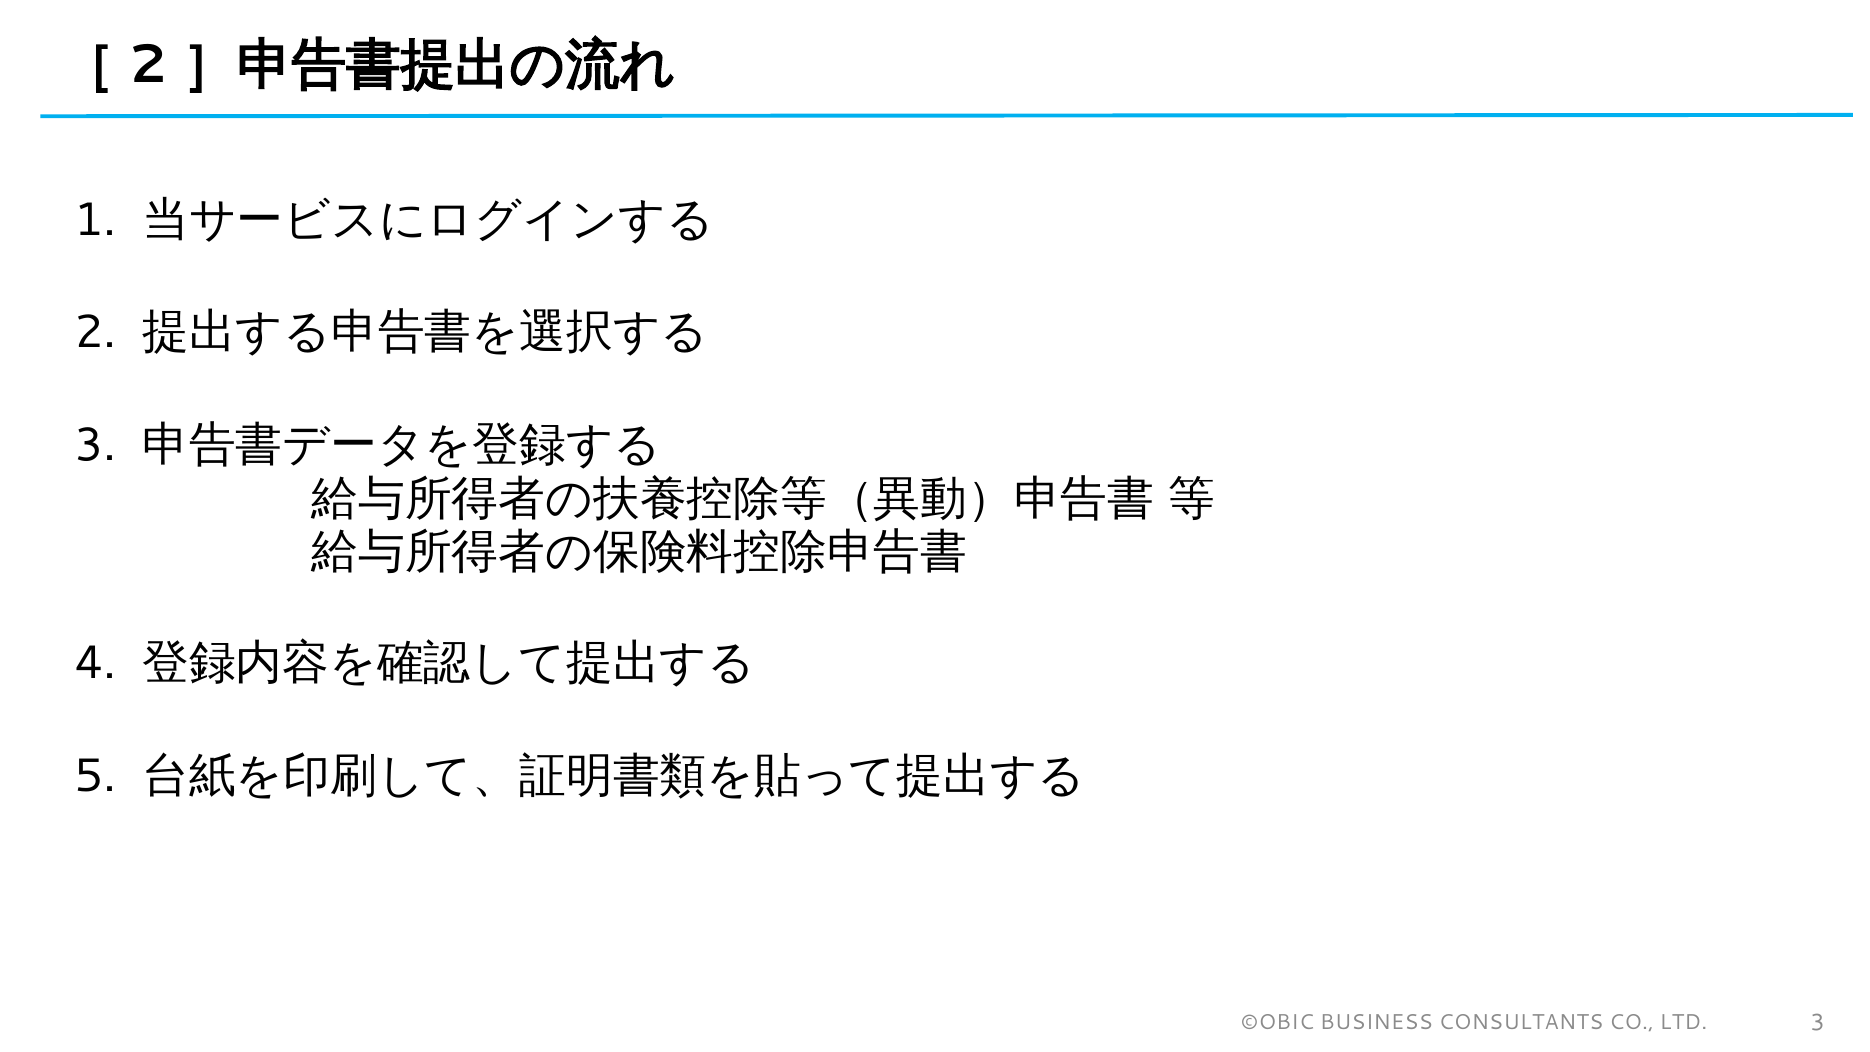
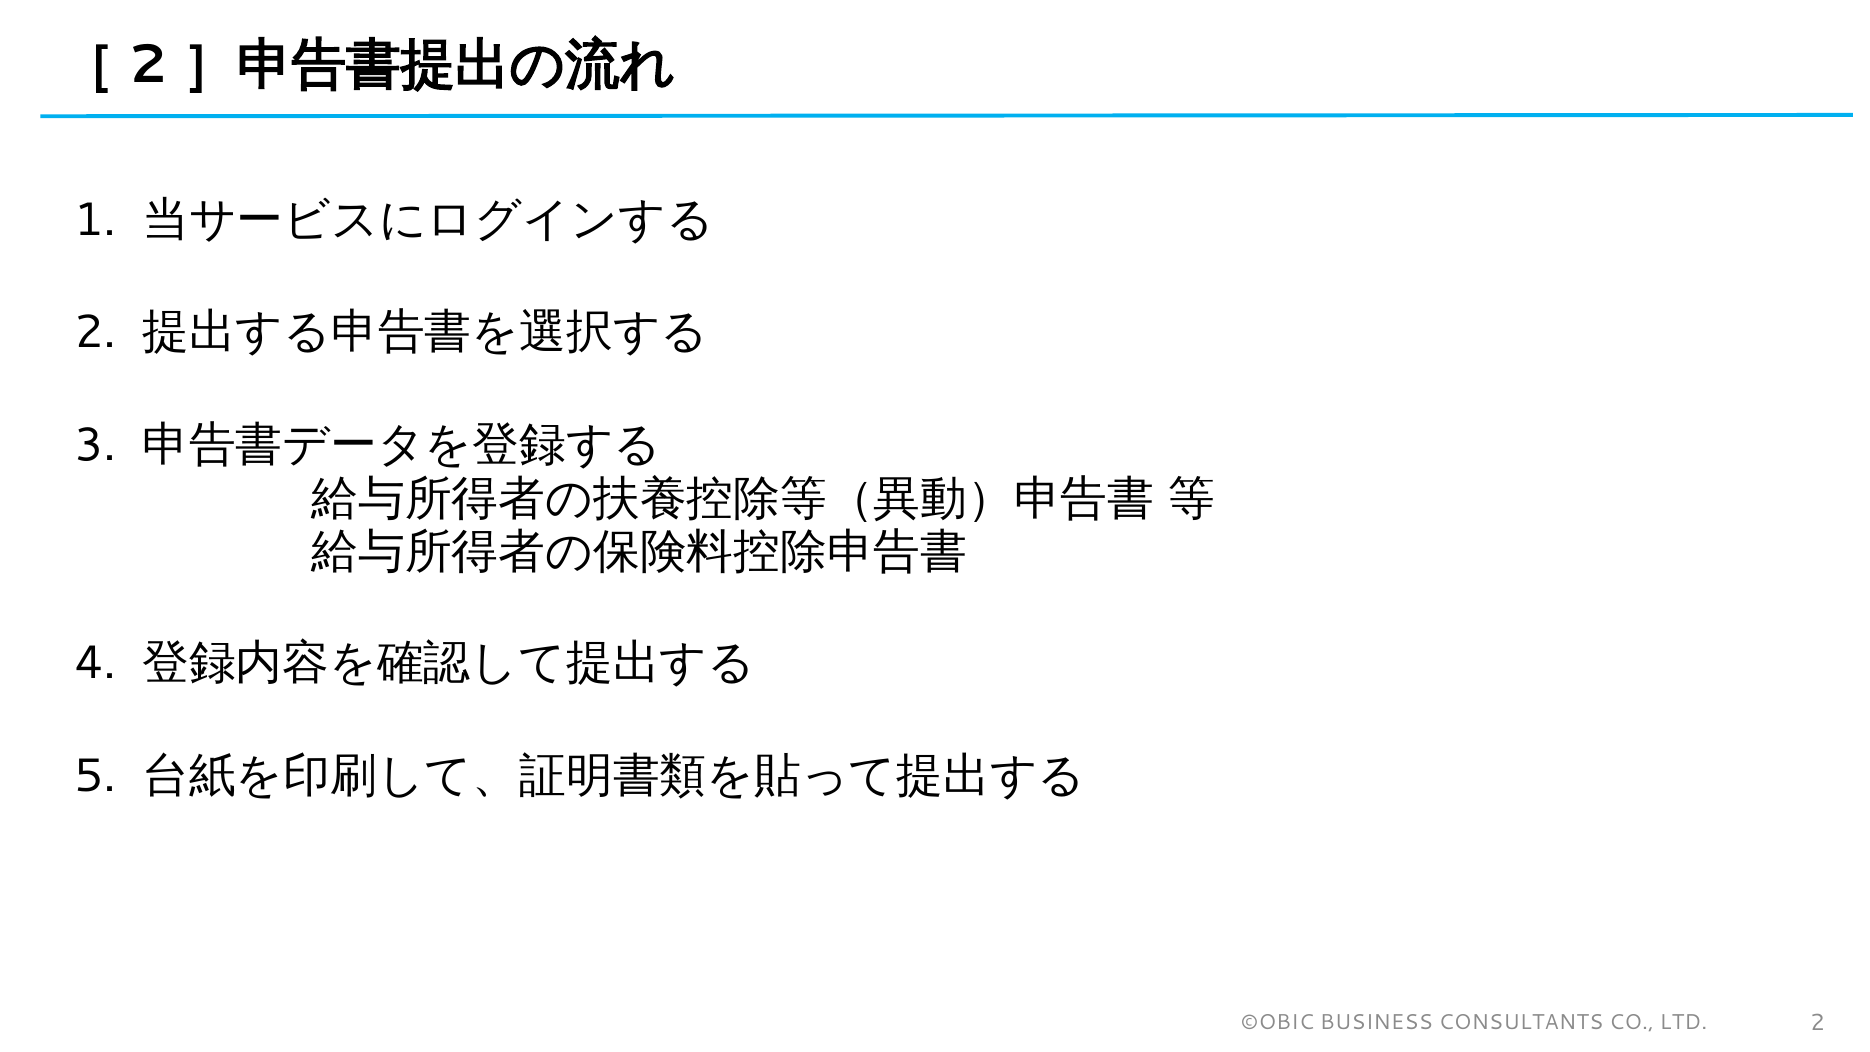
LTD 3: 3 -> 2
